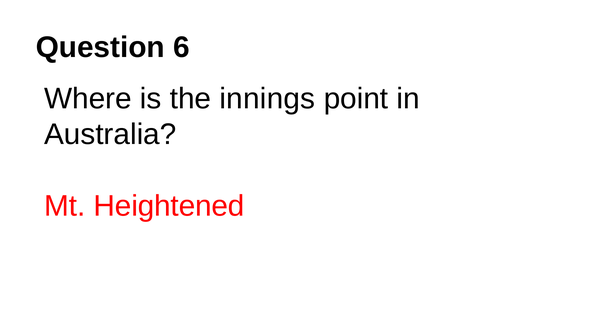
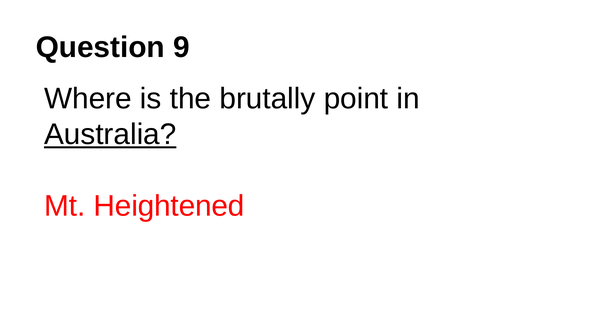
6: 6 -> 9
innings: innings -> brutally
Australia underline: none -> present
